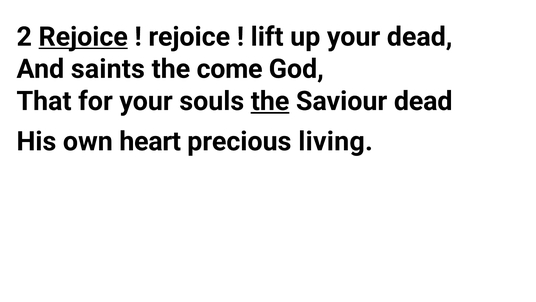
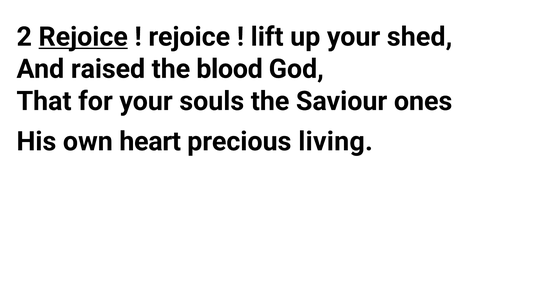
your dead: dead -> shed
saints: saints -> raised
come: come -> blood
the at (270, 101) underline: present -> none
Saviour dead: dead -> ones
